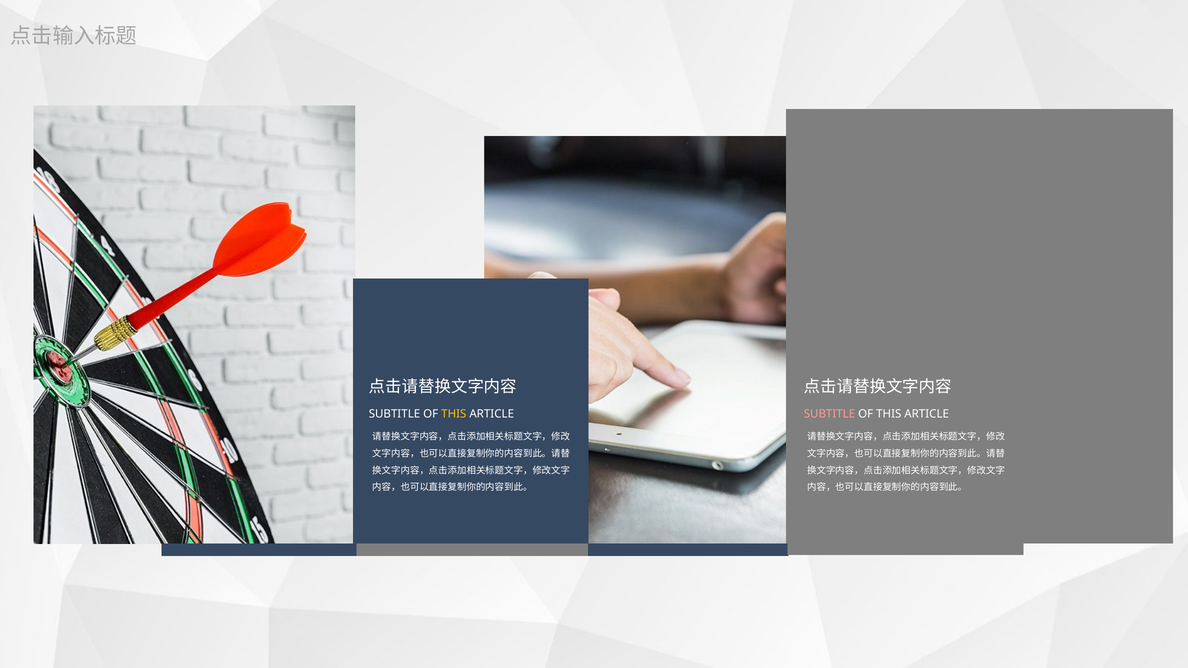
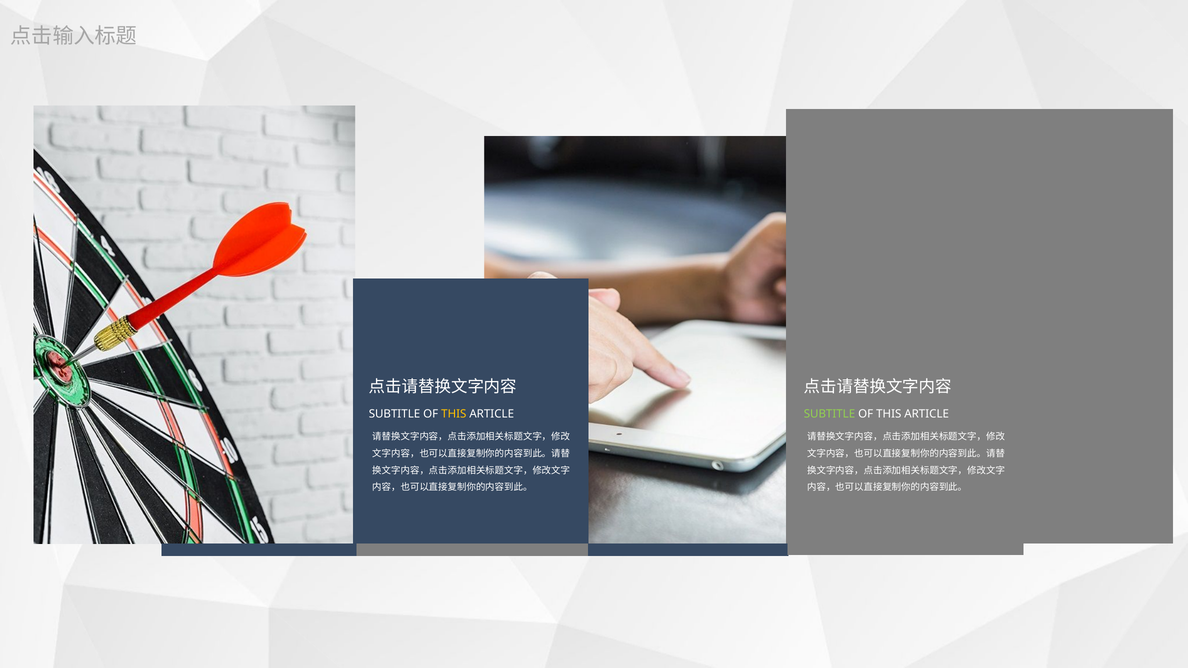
SUBTITLE at (829, 414) colour: pink -> light green
